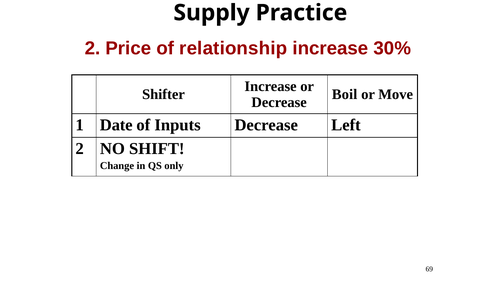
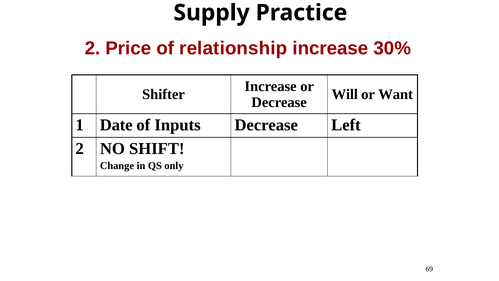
Boil: Boil -> Will
Move: Move -> Want
